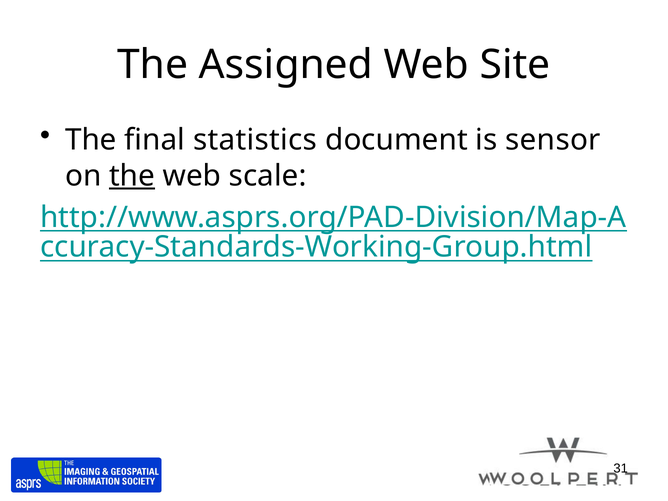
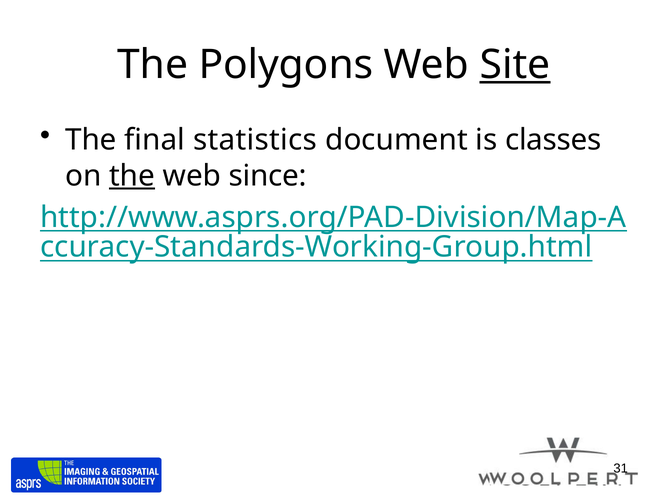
Assigned: Assigned -> Polygons
Site underline: none -> present
sensor: sensor -> classes
scale: scale -> since
